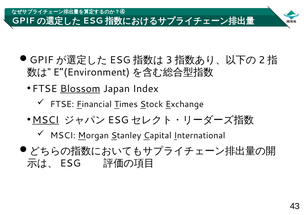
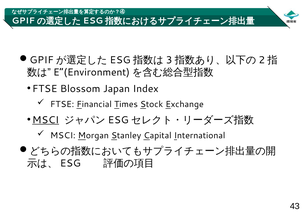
Blossom underline: present -> none
